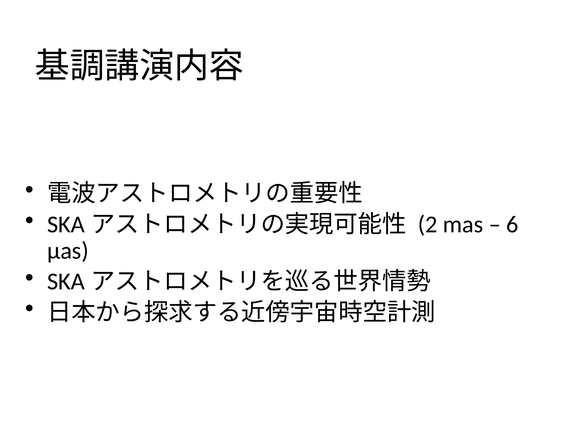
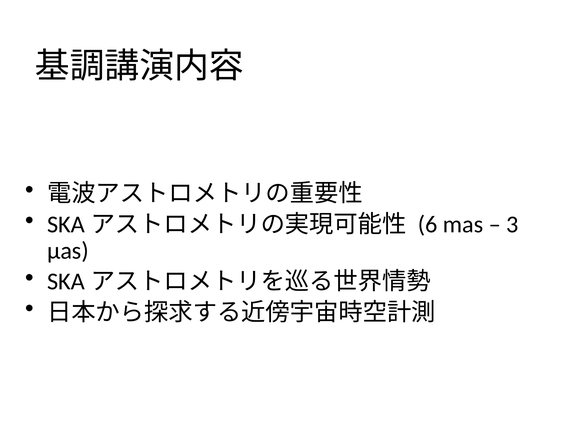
2: 2 -> 6
6: 6 -> 3
